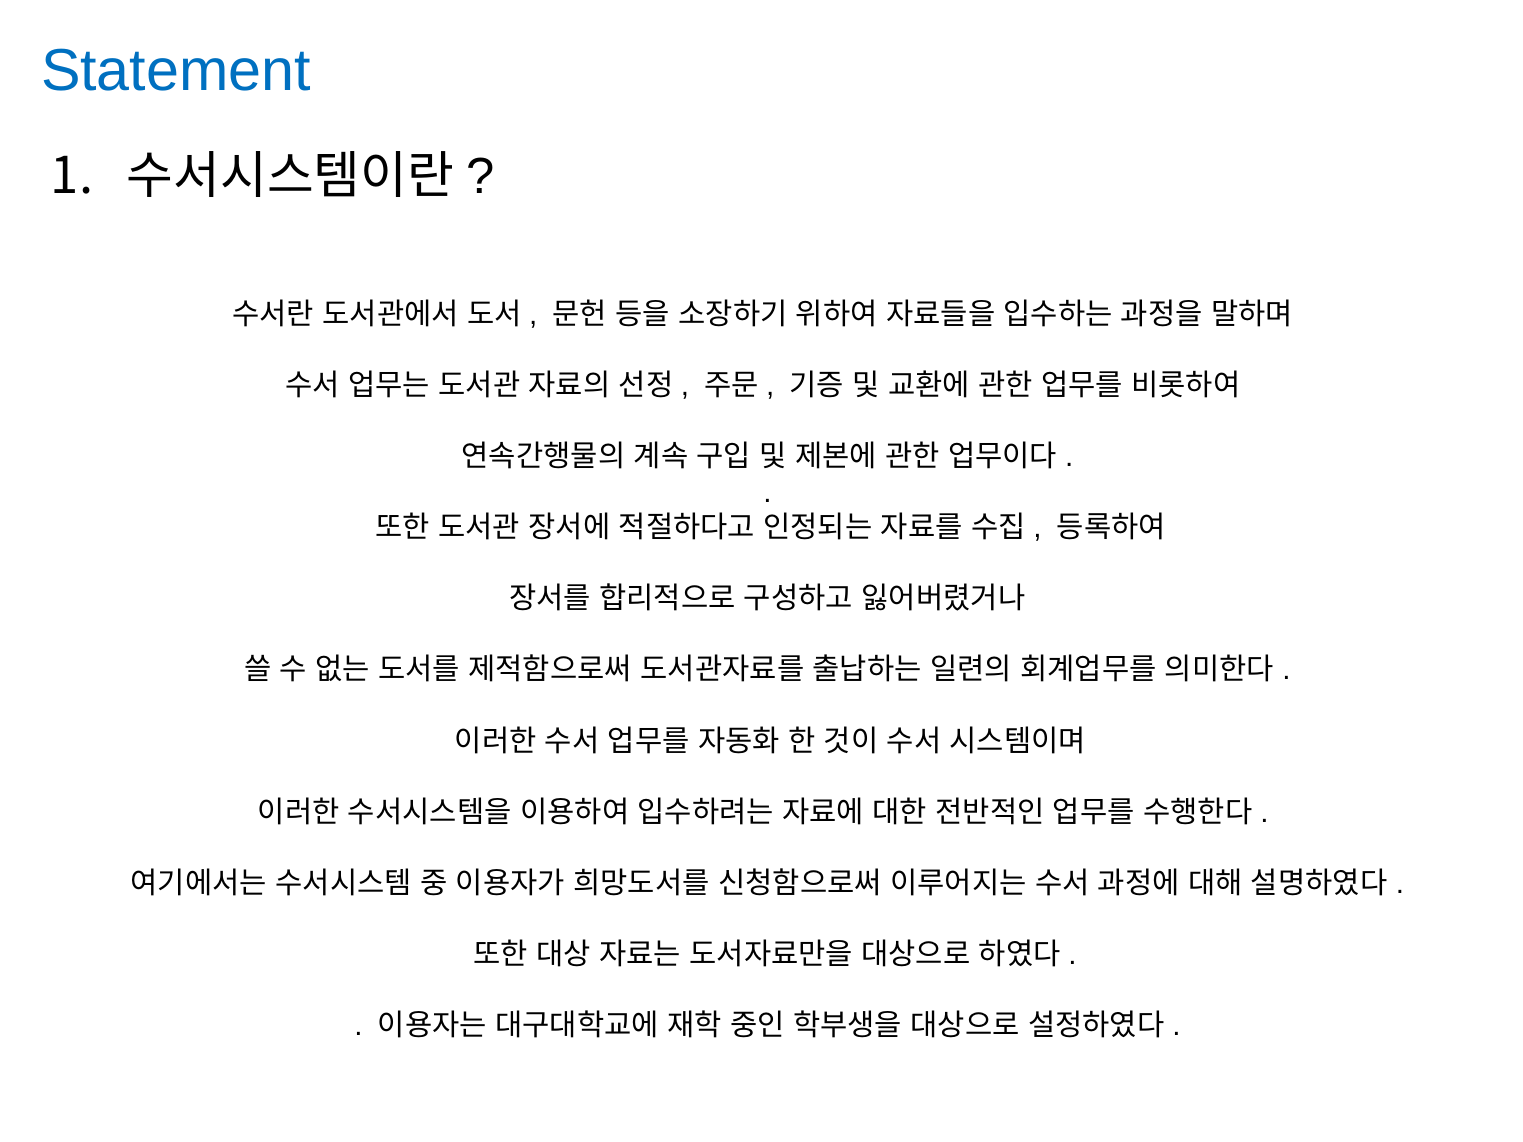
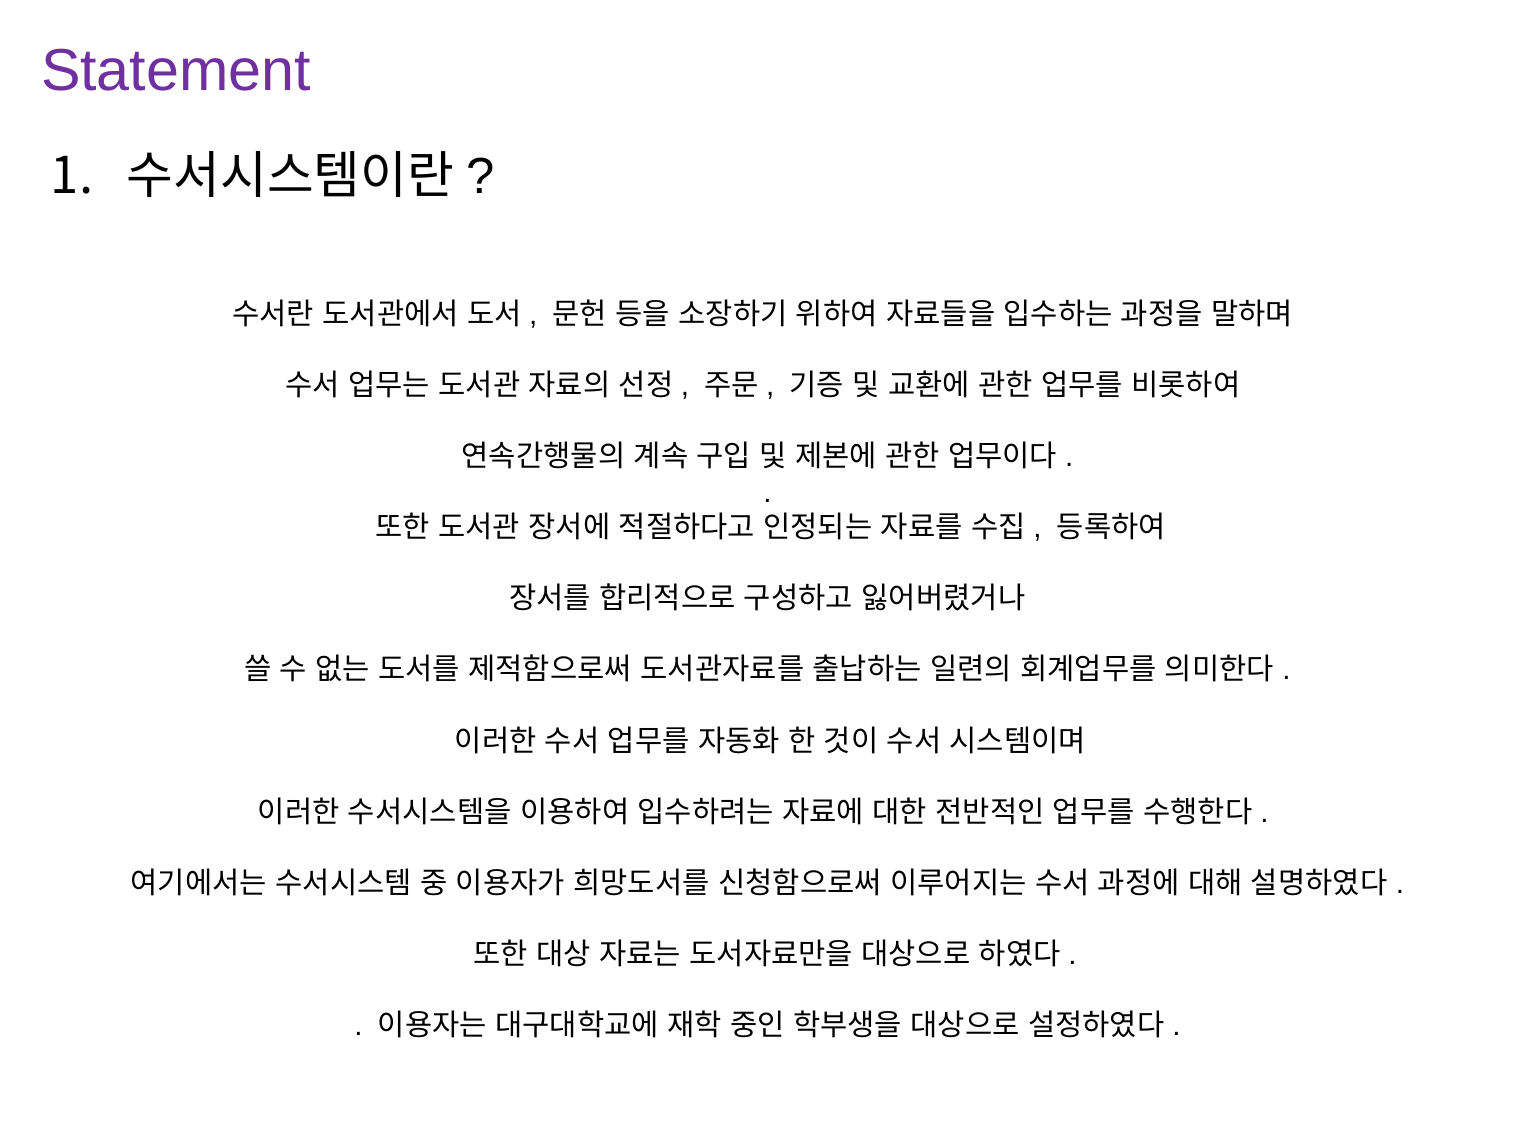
Statement colour: blue -> purple
